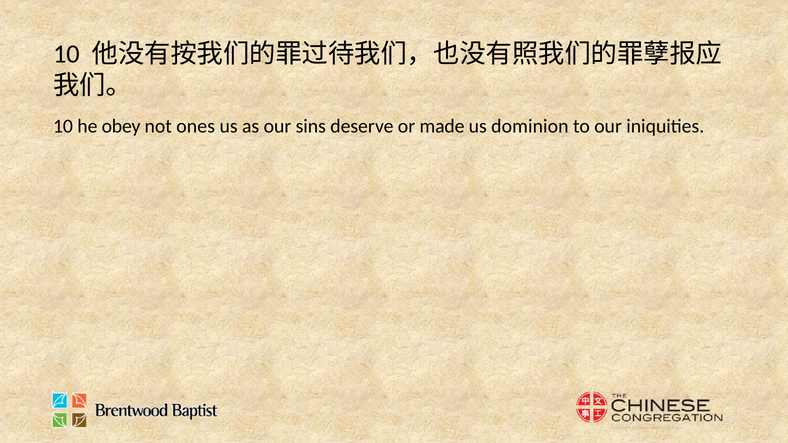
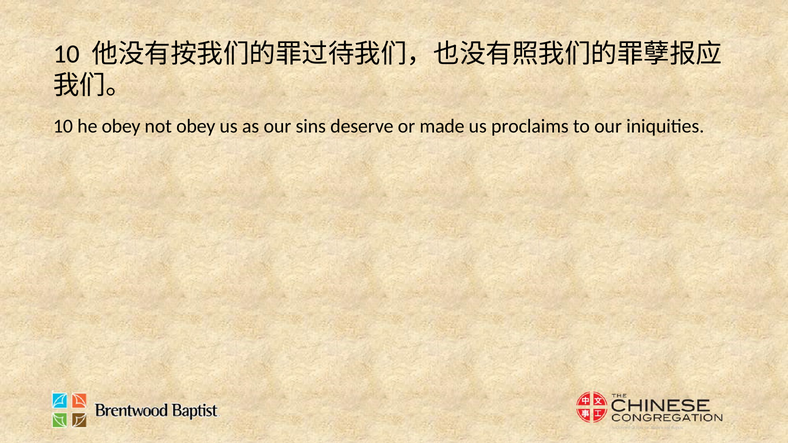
not ones: ones -> obey
dominion: dominion -> proclaims
